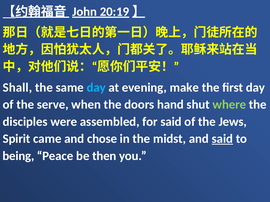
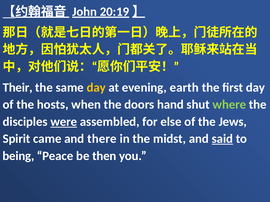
Shall: Shall -> Their
day at (96, 88) colour: light blue -> yellow
make: make -> earth
serve: serve -> hosts
were underline: none -> present
for said: said -> else
chose: chose -> there
